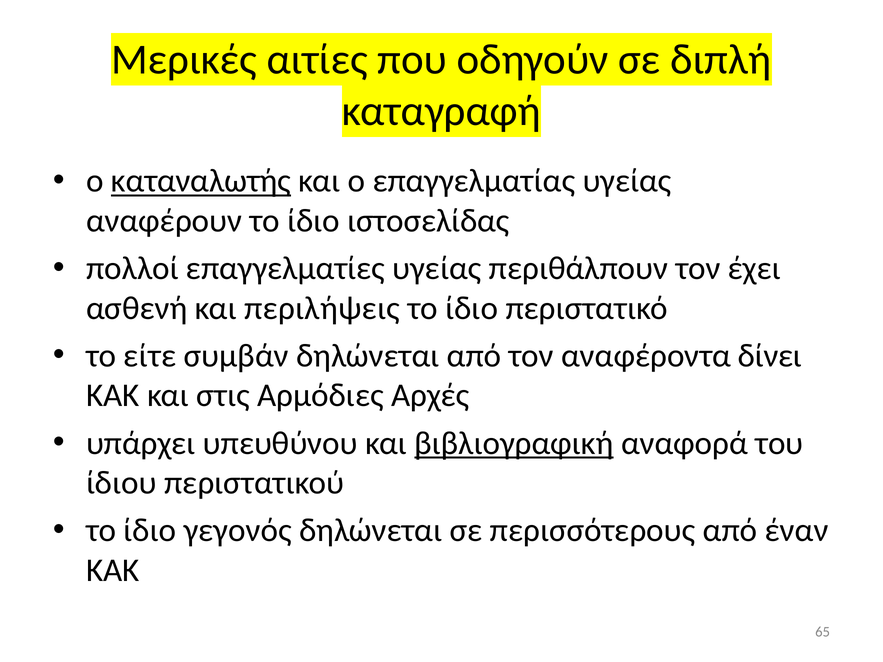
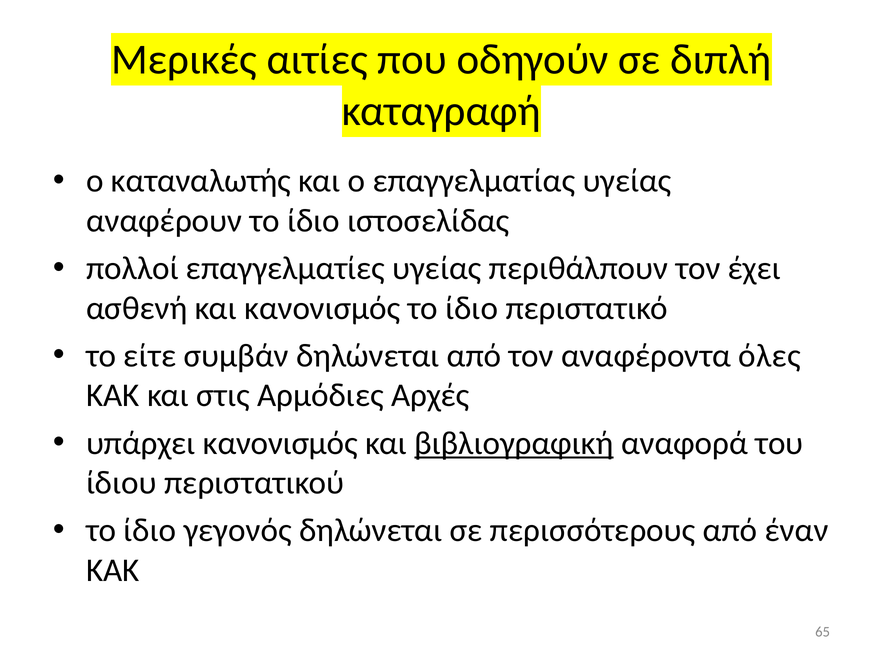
καταναλωτής underline: present -> none
και περιλήψεις: περιλήψεις -> κανονισμός
δίνει: δίνει -> όλες
υπάρχει υπευθύνου: υπευθύνου -> κανονισμός
